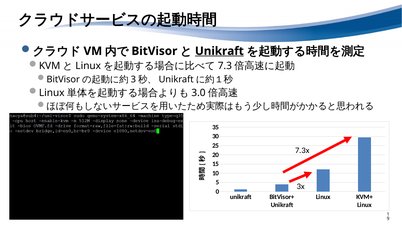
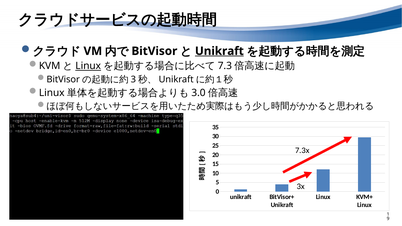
Linux at (88, 66) underline: none -> present
